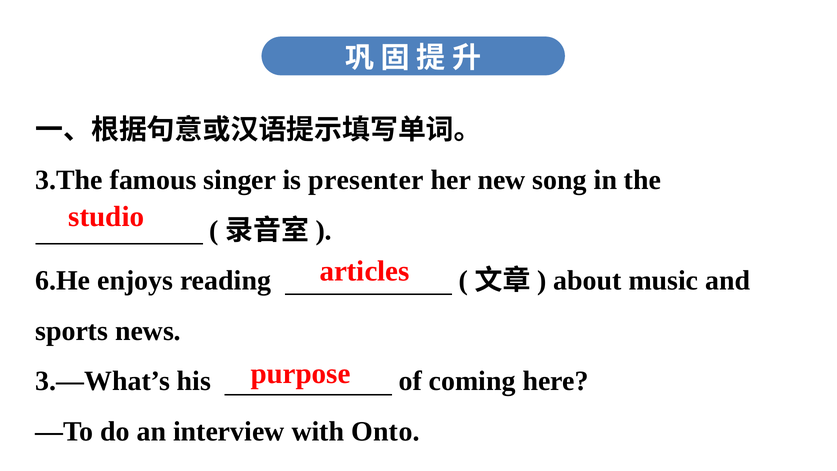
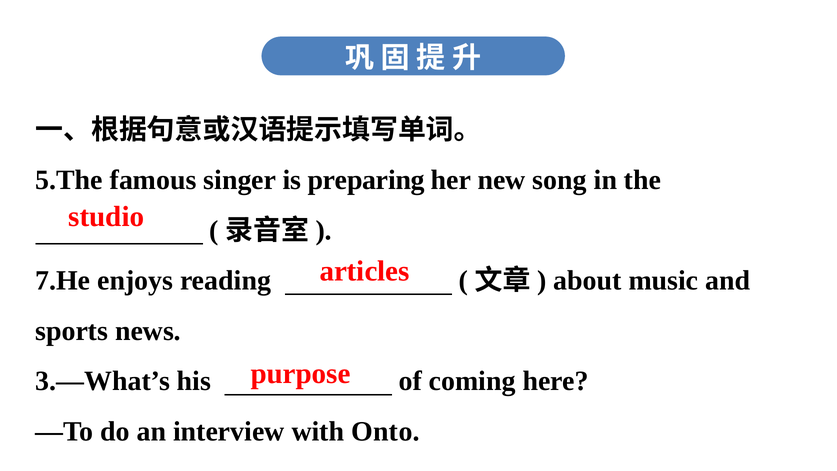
3.The: 3.The -> 5.The
presenter: presenter -> preparing
6.He: 6.He -> 7.He
